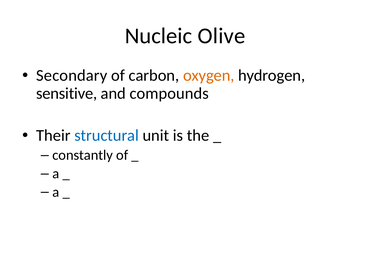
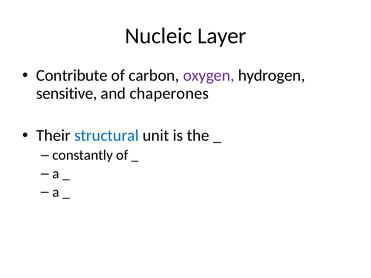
Olive: Olive -> Layer
Secondary: Secondary -> Contribute
oxygen colour: orange -> purple
compounds: compounds -> chaperones
